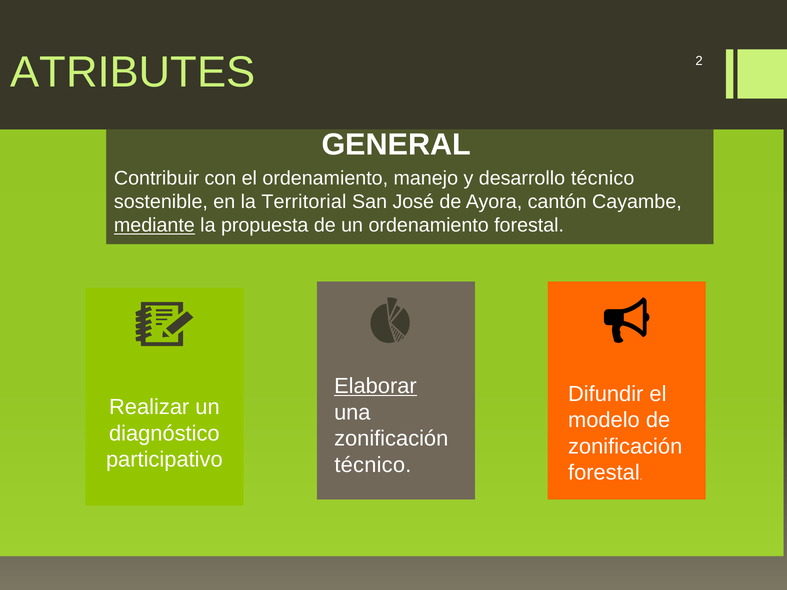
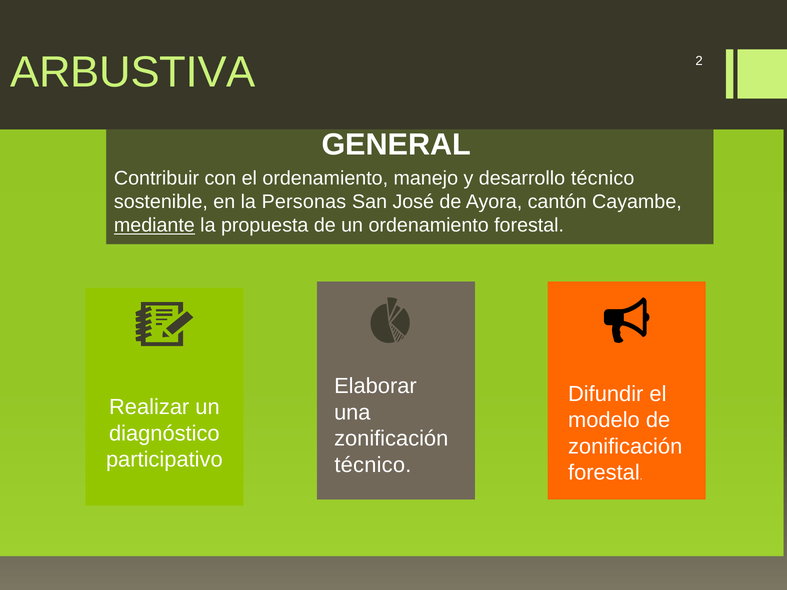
ATRIBUTES: ATRIBUTES -> ARBUSTIVA
Territorial: Territorial -> Personas
Elaborar underline: present -> none
